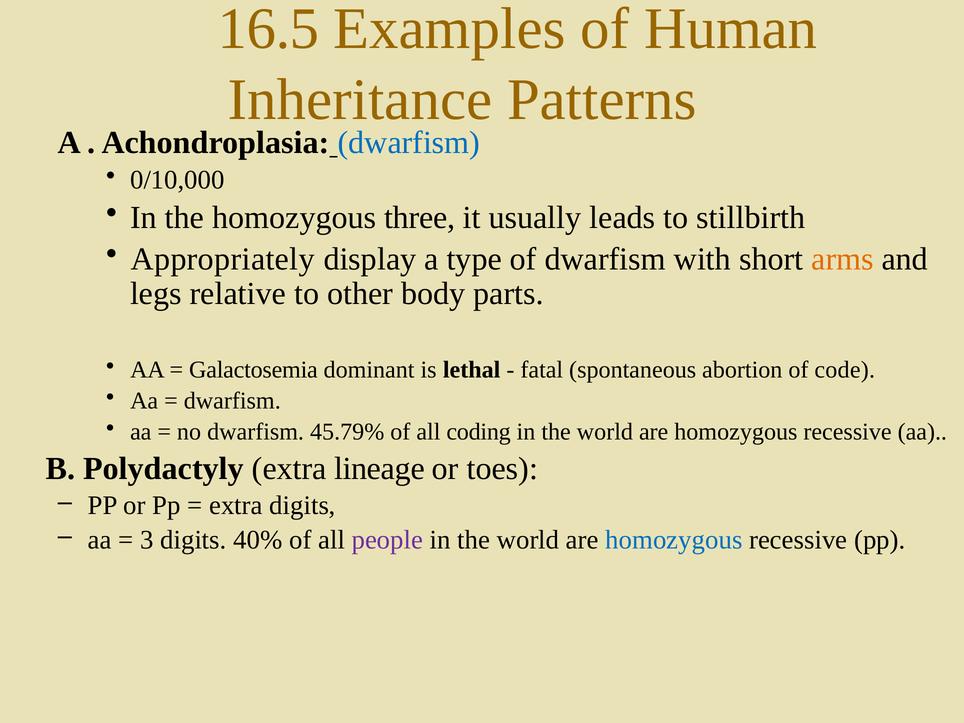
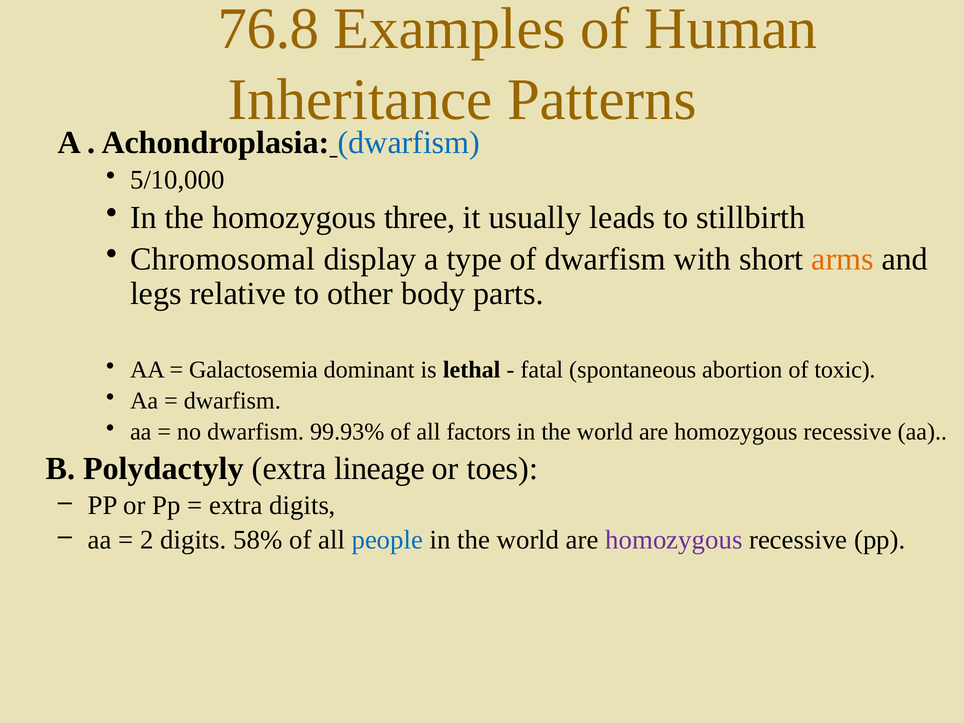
16.5: 16.5 -> 76.8
0/10,000: 0/10,000 -> 5/10,000
Appropriately: Appropriately -> Chromosomal
code: code -> toxic
45.79%: 45.79% -> 99.93%
coding: coding -> factors
3: 3 -> 2
40%: 40% -> 58%
people colour: purple -> blue
homozygous at (674, 540) colour: blue -> purple
